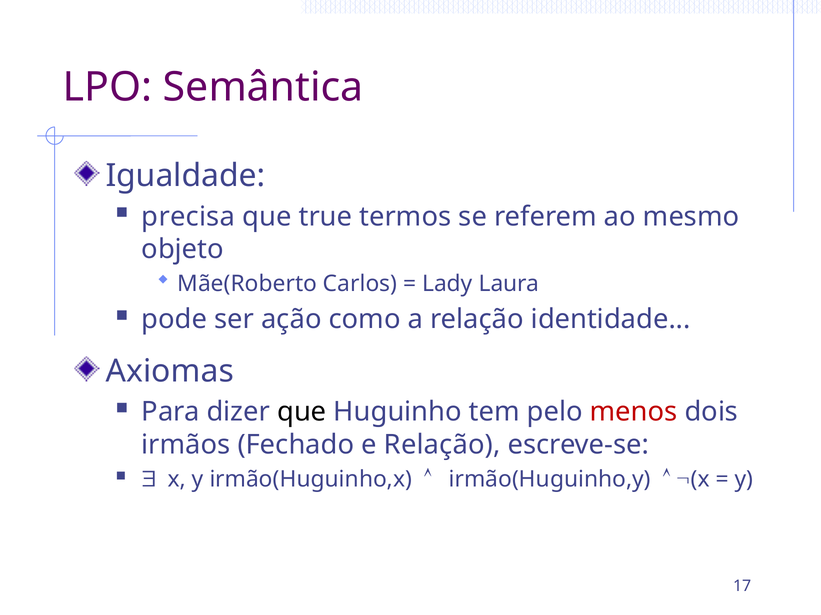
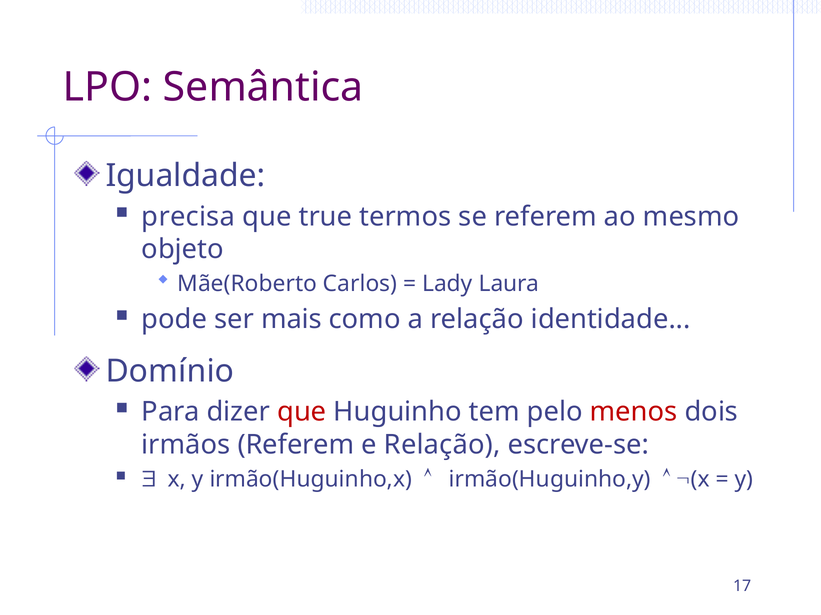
ação: ação -> mais
Axiomas: Axiomas -> Domínio
que at (302, 412) colour: black -> red
irmãos Fechado: Fechado -> Referem
